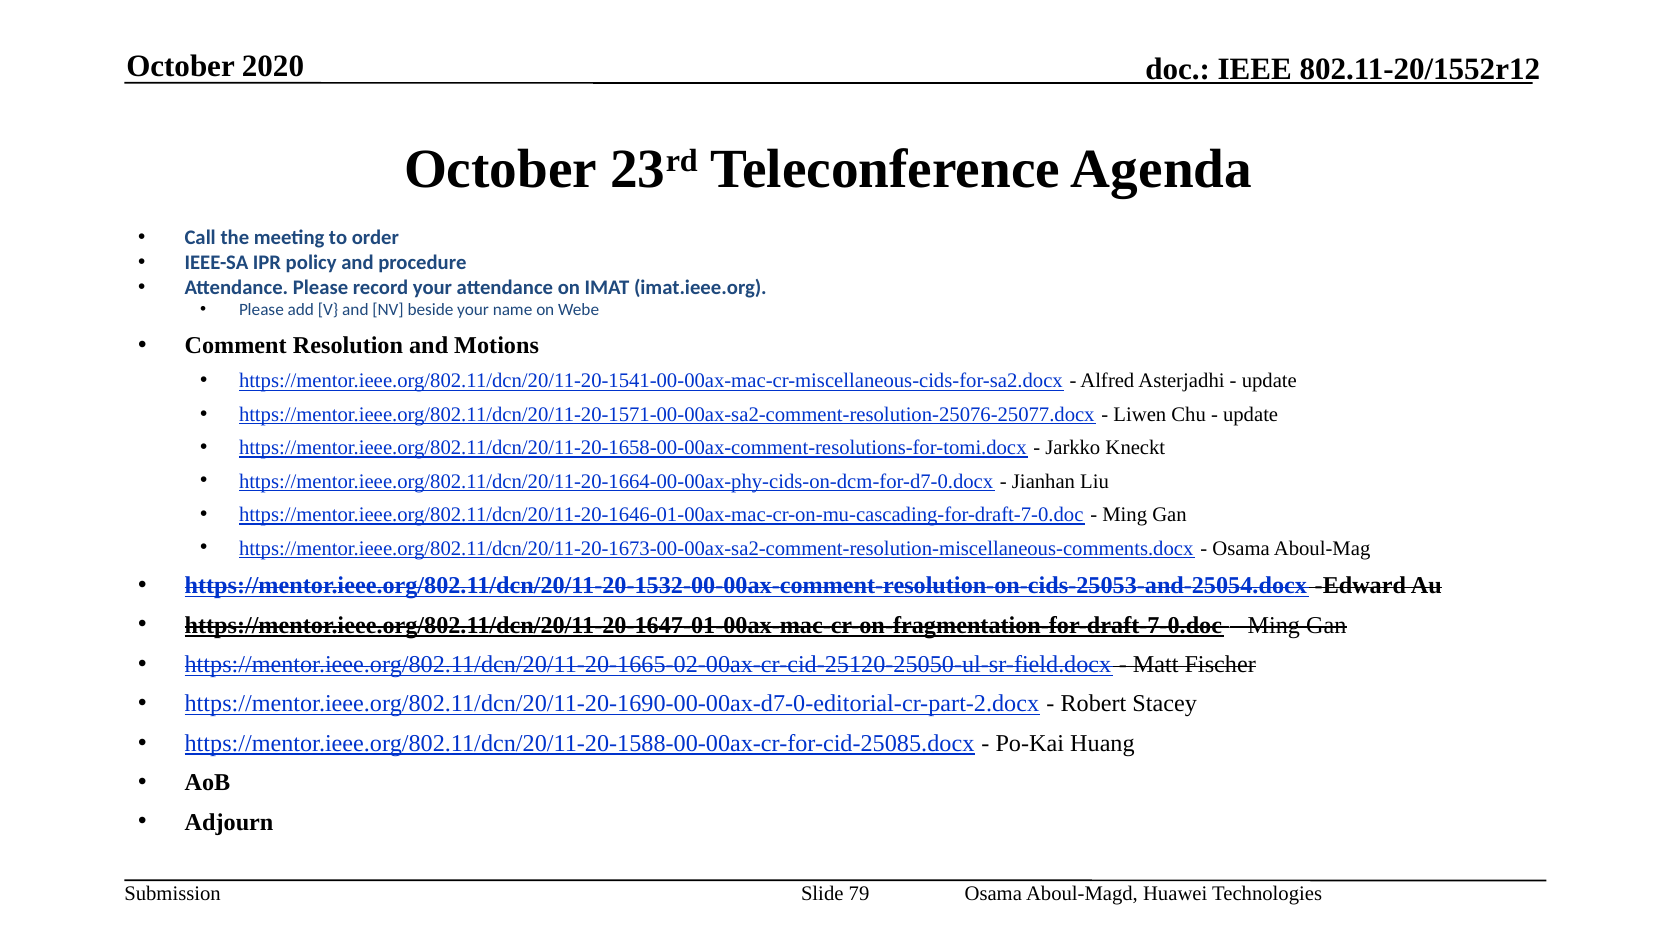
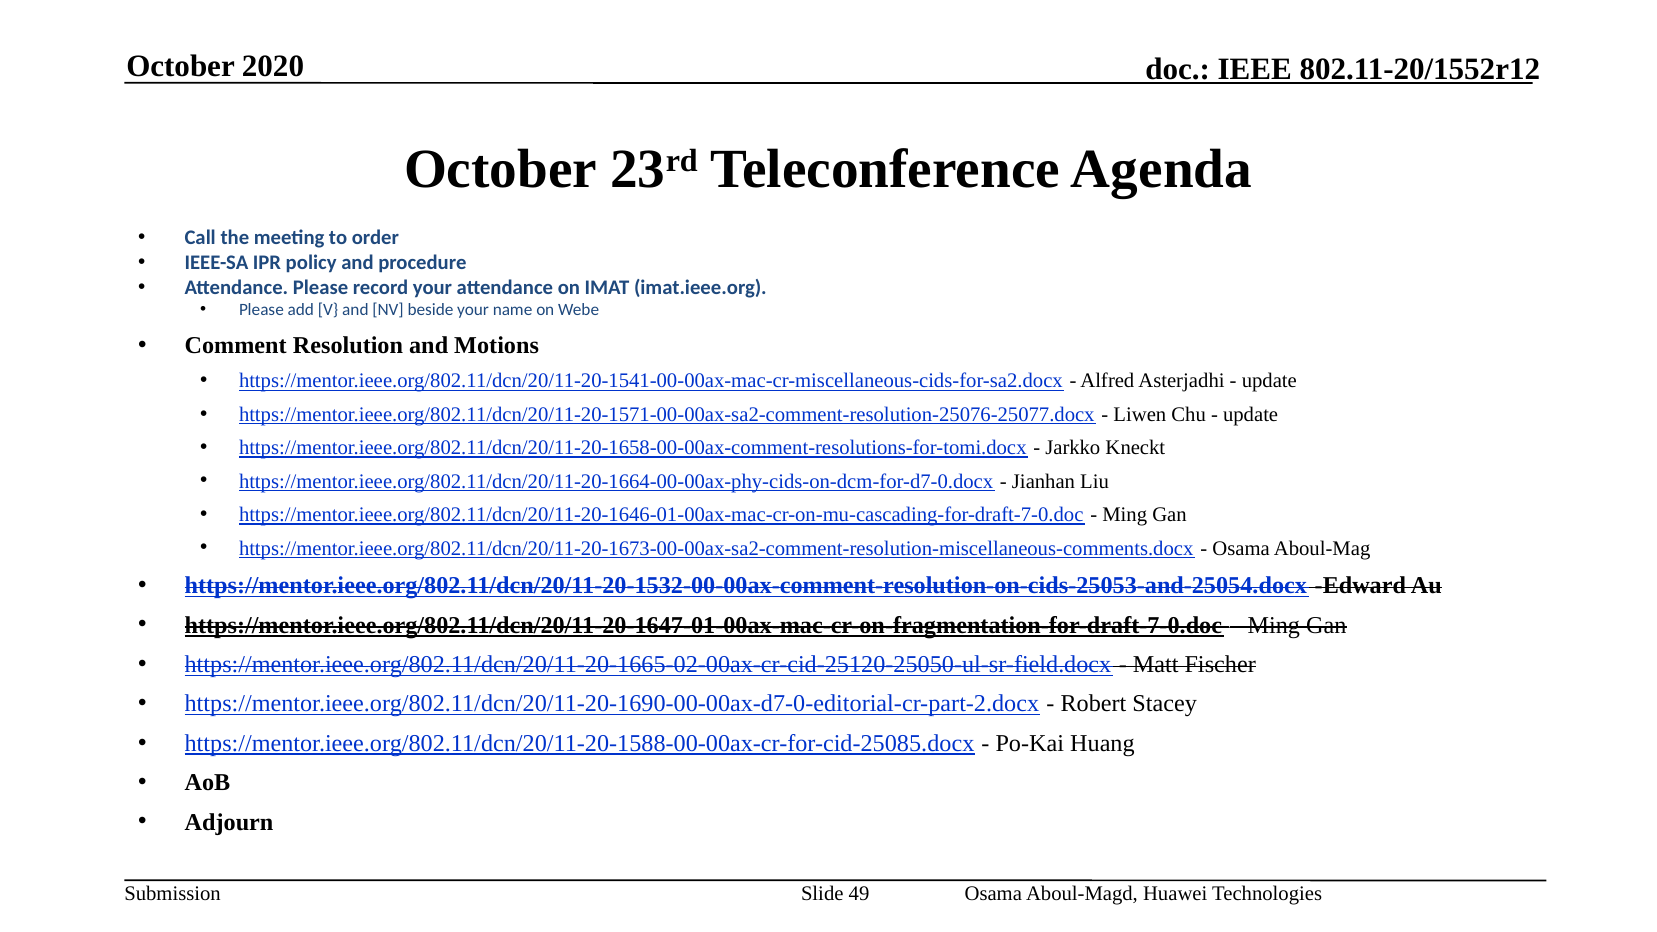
79: 79 -> 49
